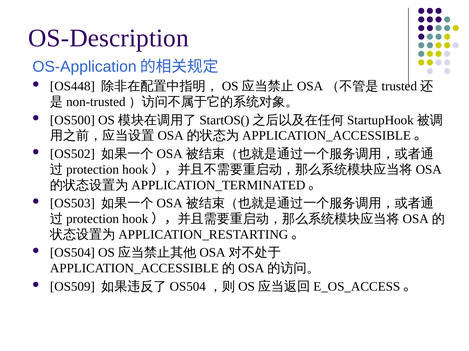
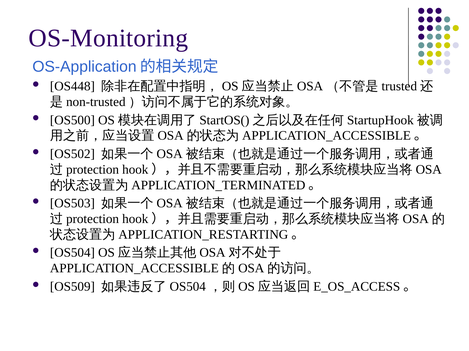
OS-Description: OS-Description -> OS-Monitoring
